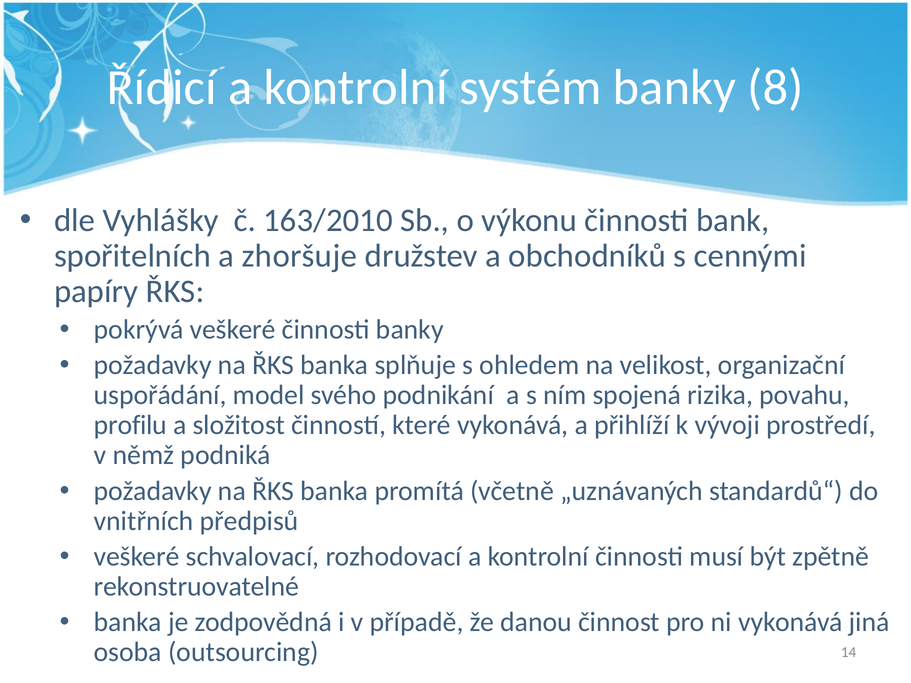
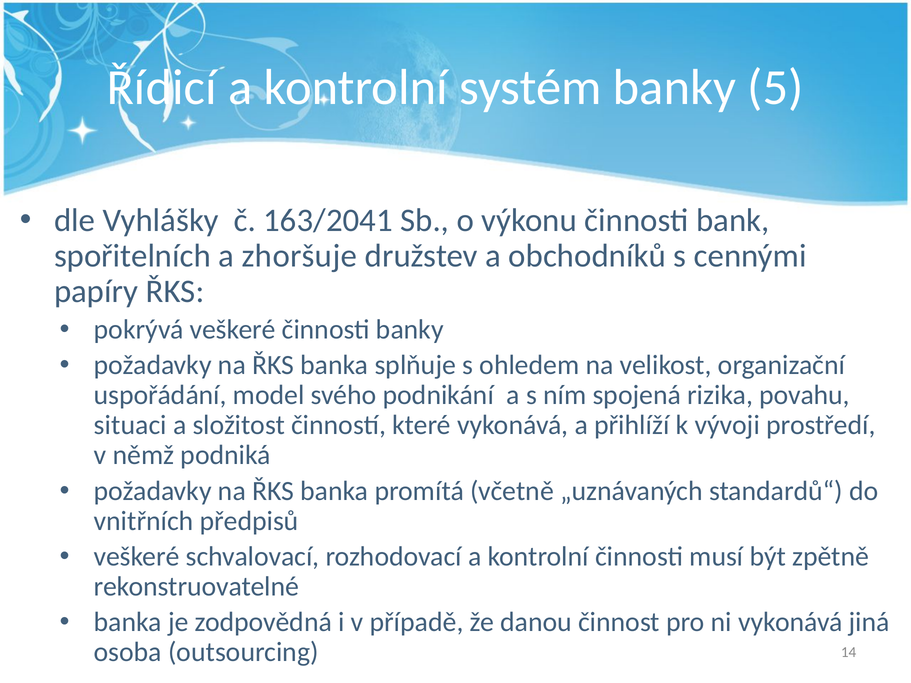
8: 8 -> 5
163/2010: 163/2010 -> 163/2041
profilu: profilu -> situaci
